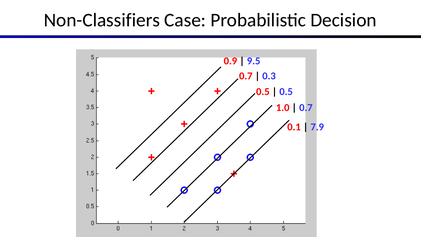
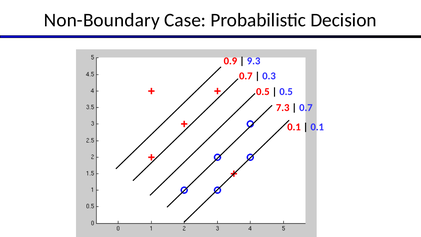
Non-Classifiers: Non-Classifiers -> Non-Boundary
9.5: 9.5 -> 9.3
1.0: 1.0 -> 7.3
7.9 at (317, 127): 7.9 -> 0.1
